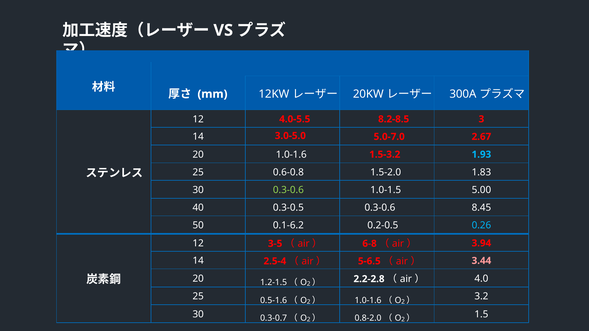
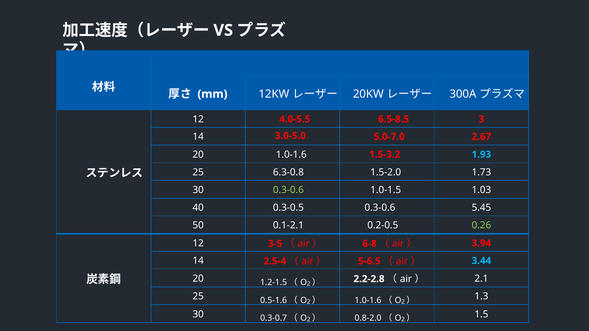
8.2-8.5: 8.2-8.5 -> 6.5-8.5
0.6-0.8: 0.6-0.8 -> 6.3-0.8
1.83: 1.83 -> 1.73
5.00: 5.00 -> 1.03
8.45: 8.45 -> 5.45
0.1-6.2: 0.1-6.2 -> 0.1-2.1
0.26 colour: light blue -> light green
3.44 colour: pink -> light blue
4.0: 4.0 -> 2.1
3.2: 3.2 -> 1.3
